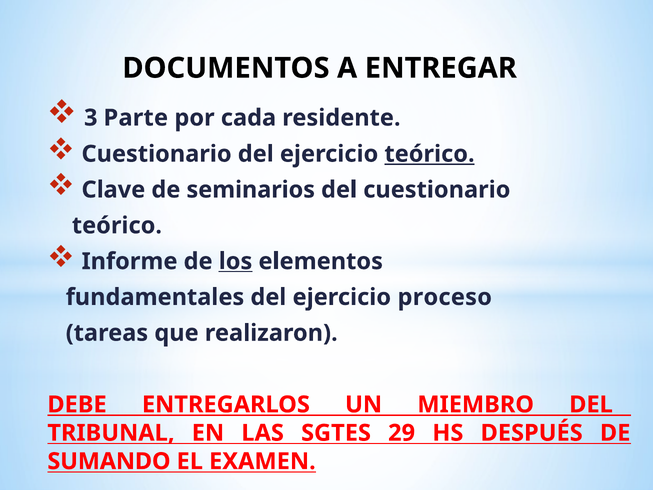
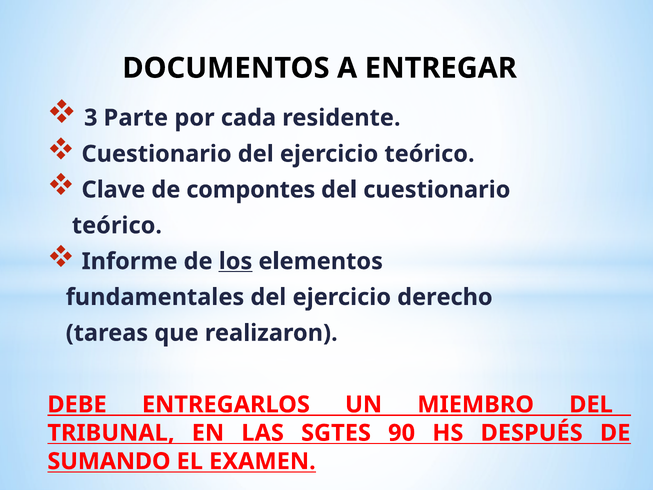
teórico at (430, 154) underline: present -> none
seminarios: seminarios -> compontes
proceso: proceso -> derecho
29: 29 -> 90
